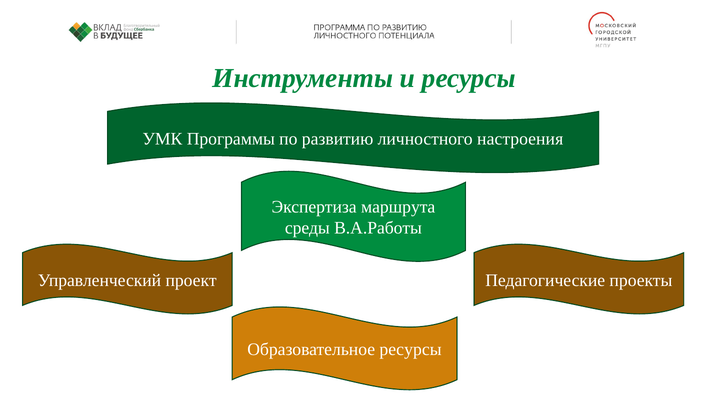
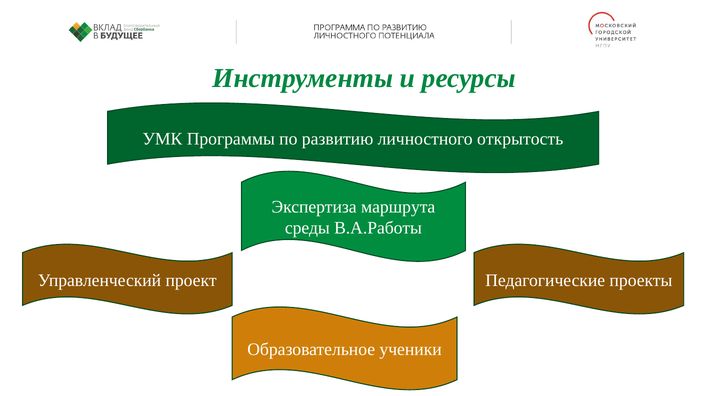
настроения: настроения -> открытость
Образовательное ресурсы: ресурсы -> ученики
